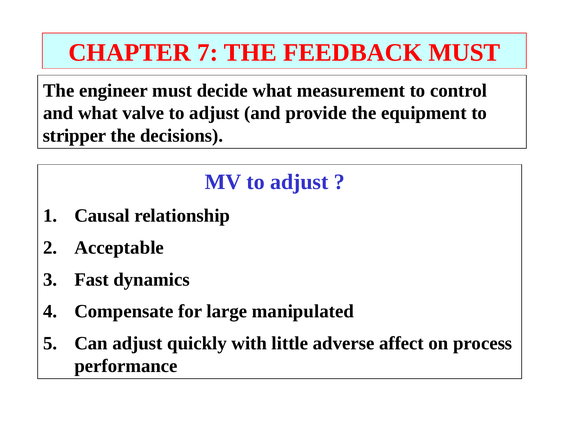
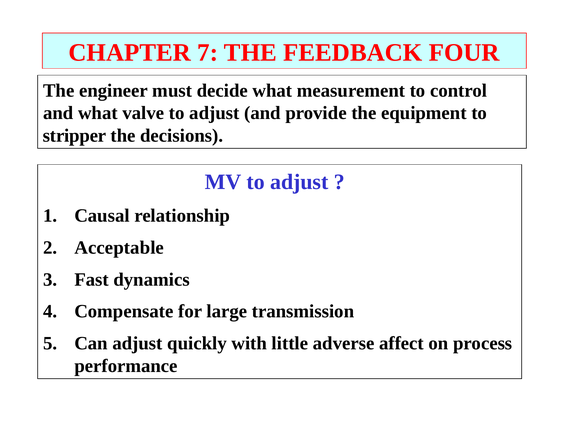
FEEDBACK MUST: MUST -> FOUR
manipulated: manipulated -> transmission
